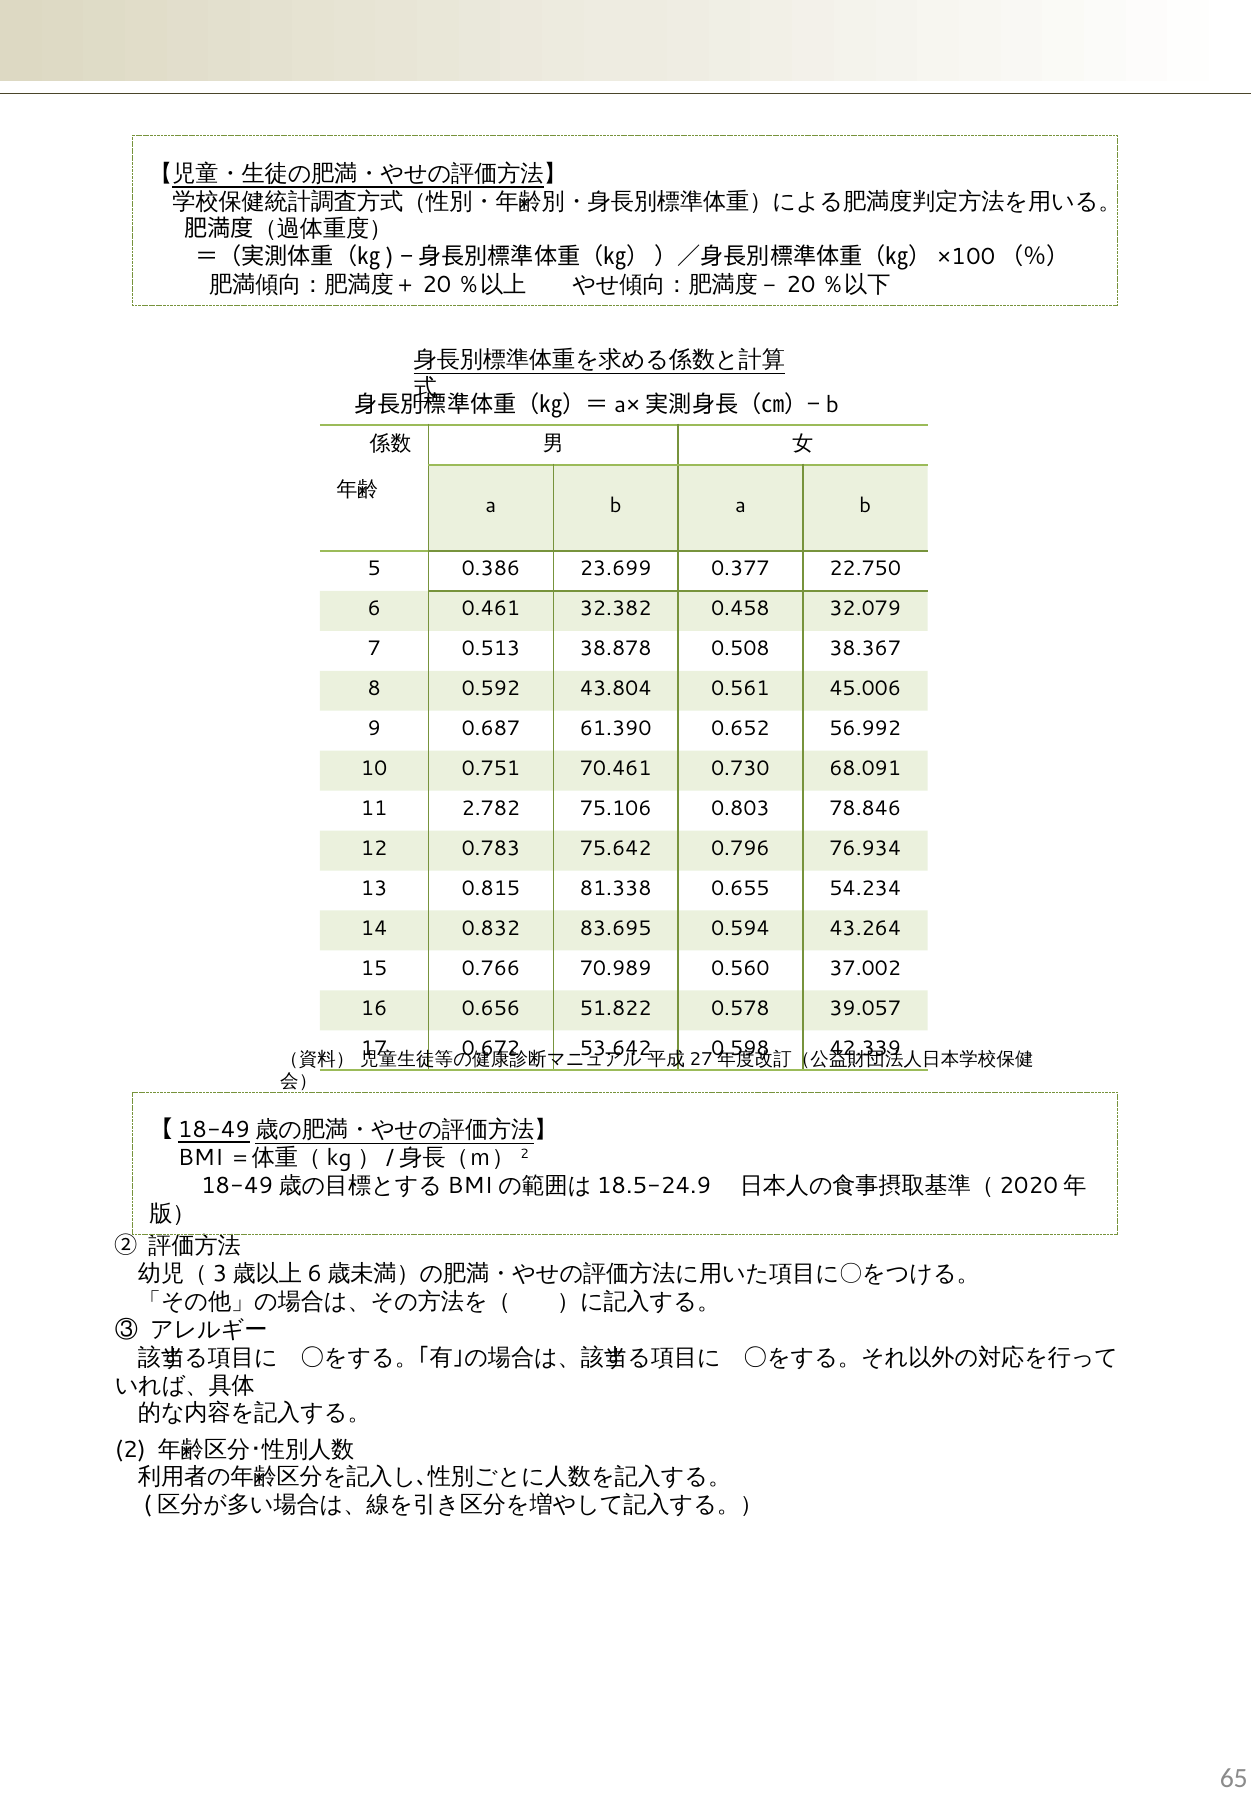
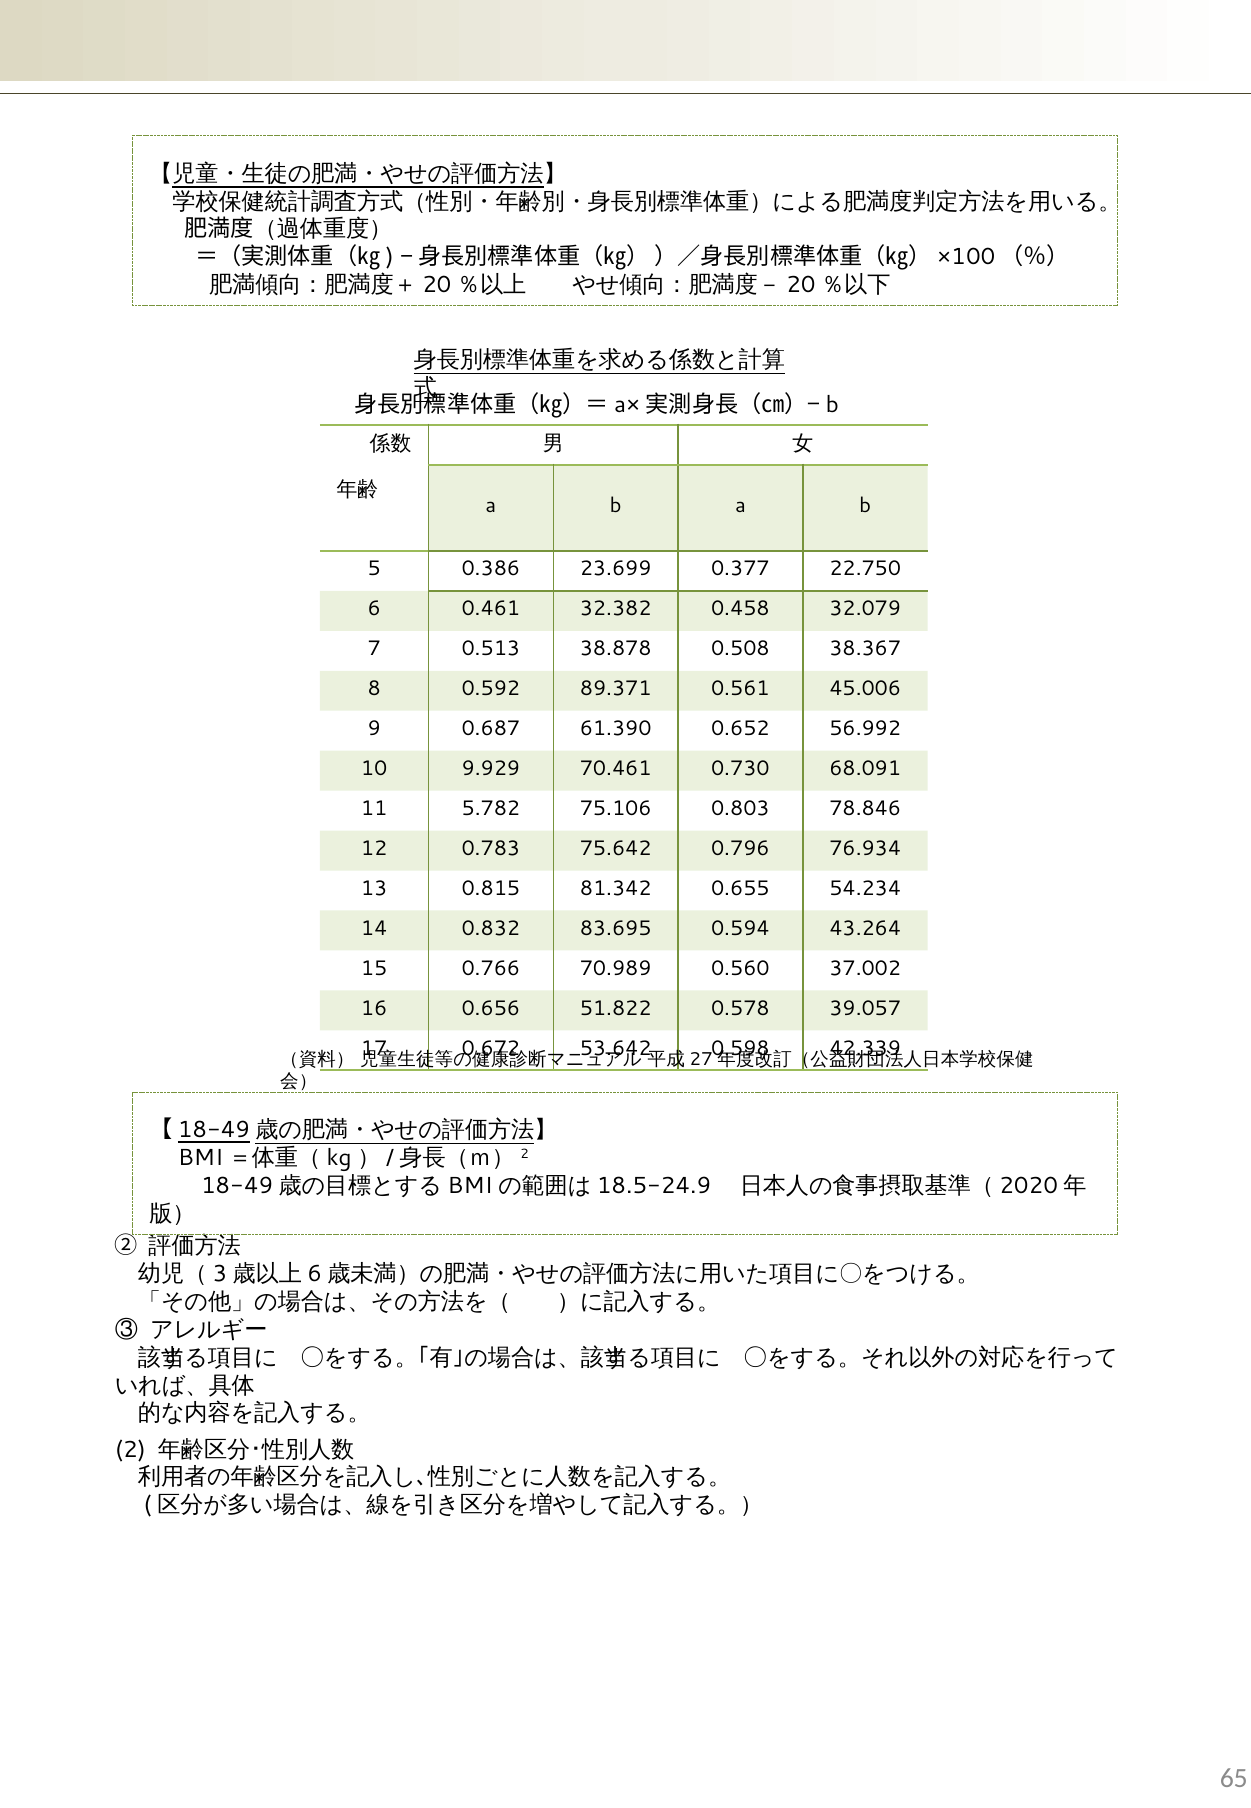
43.804: 43.804 -> 89.371
0.751: 0.751 -> 9.929
2.782: 2.782 -> 5.782
81.338: 81.338 -> 81.342
